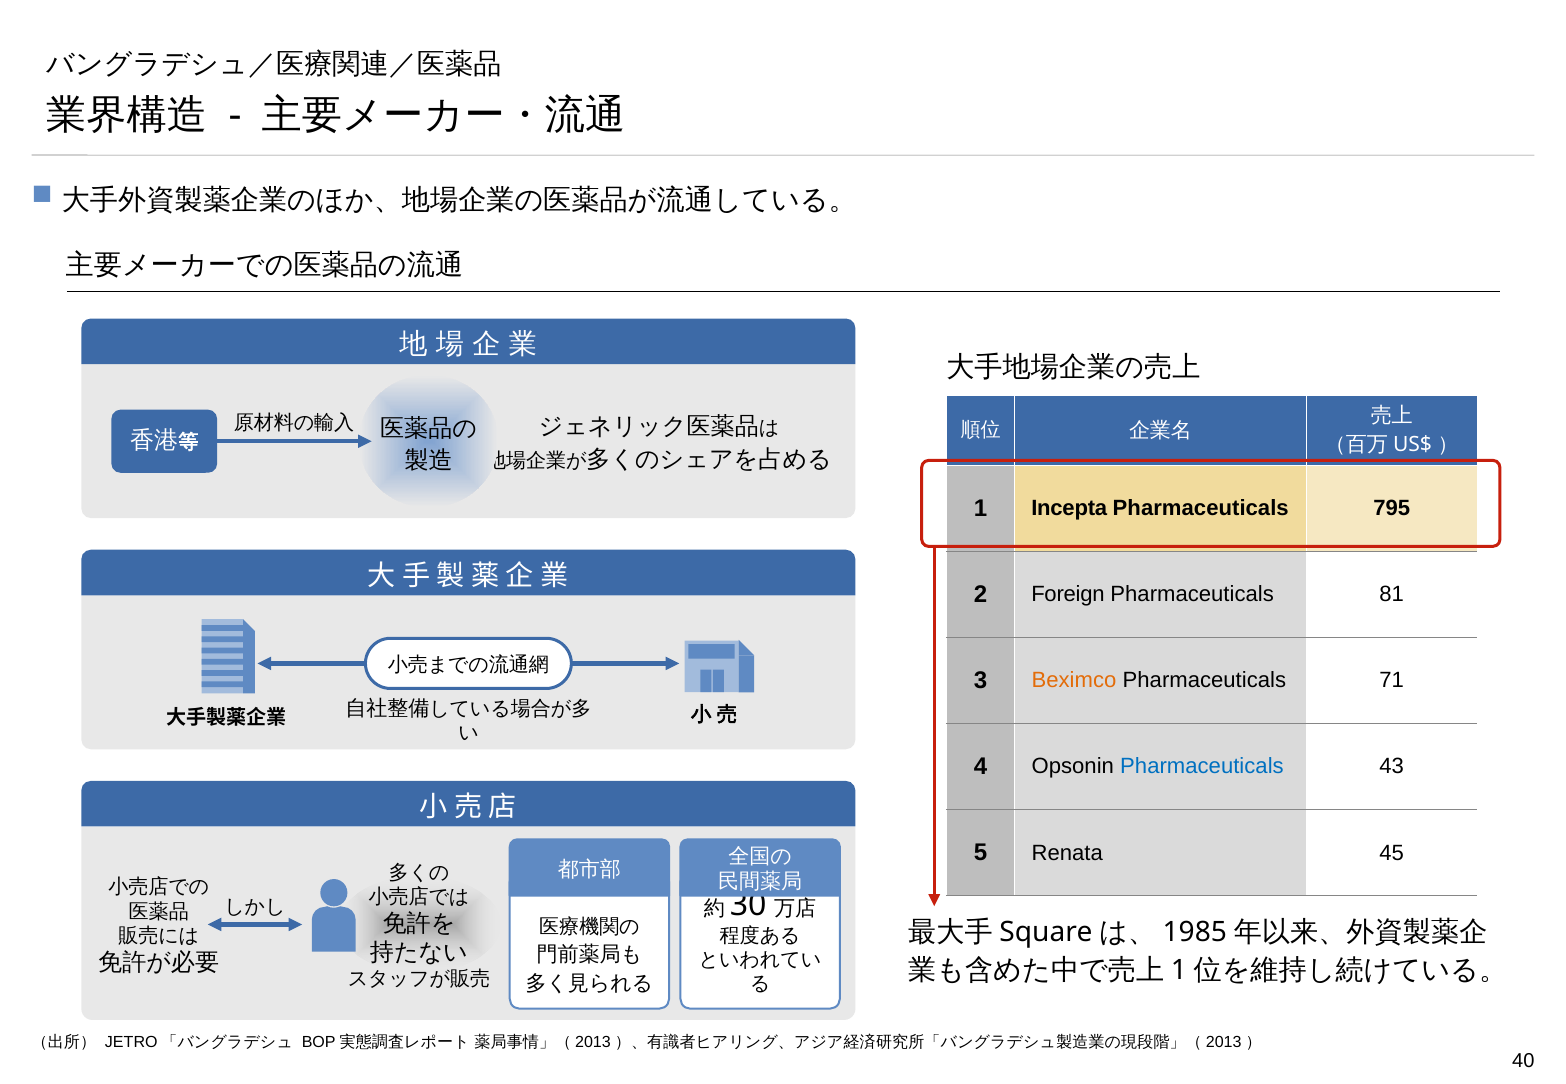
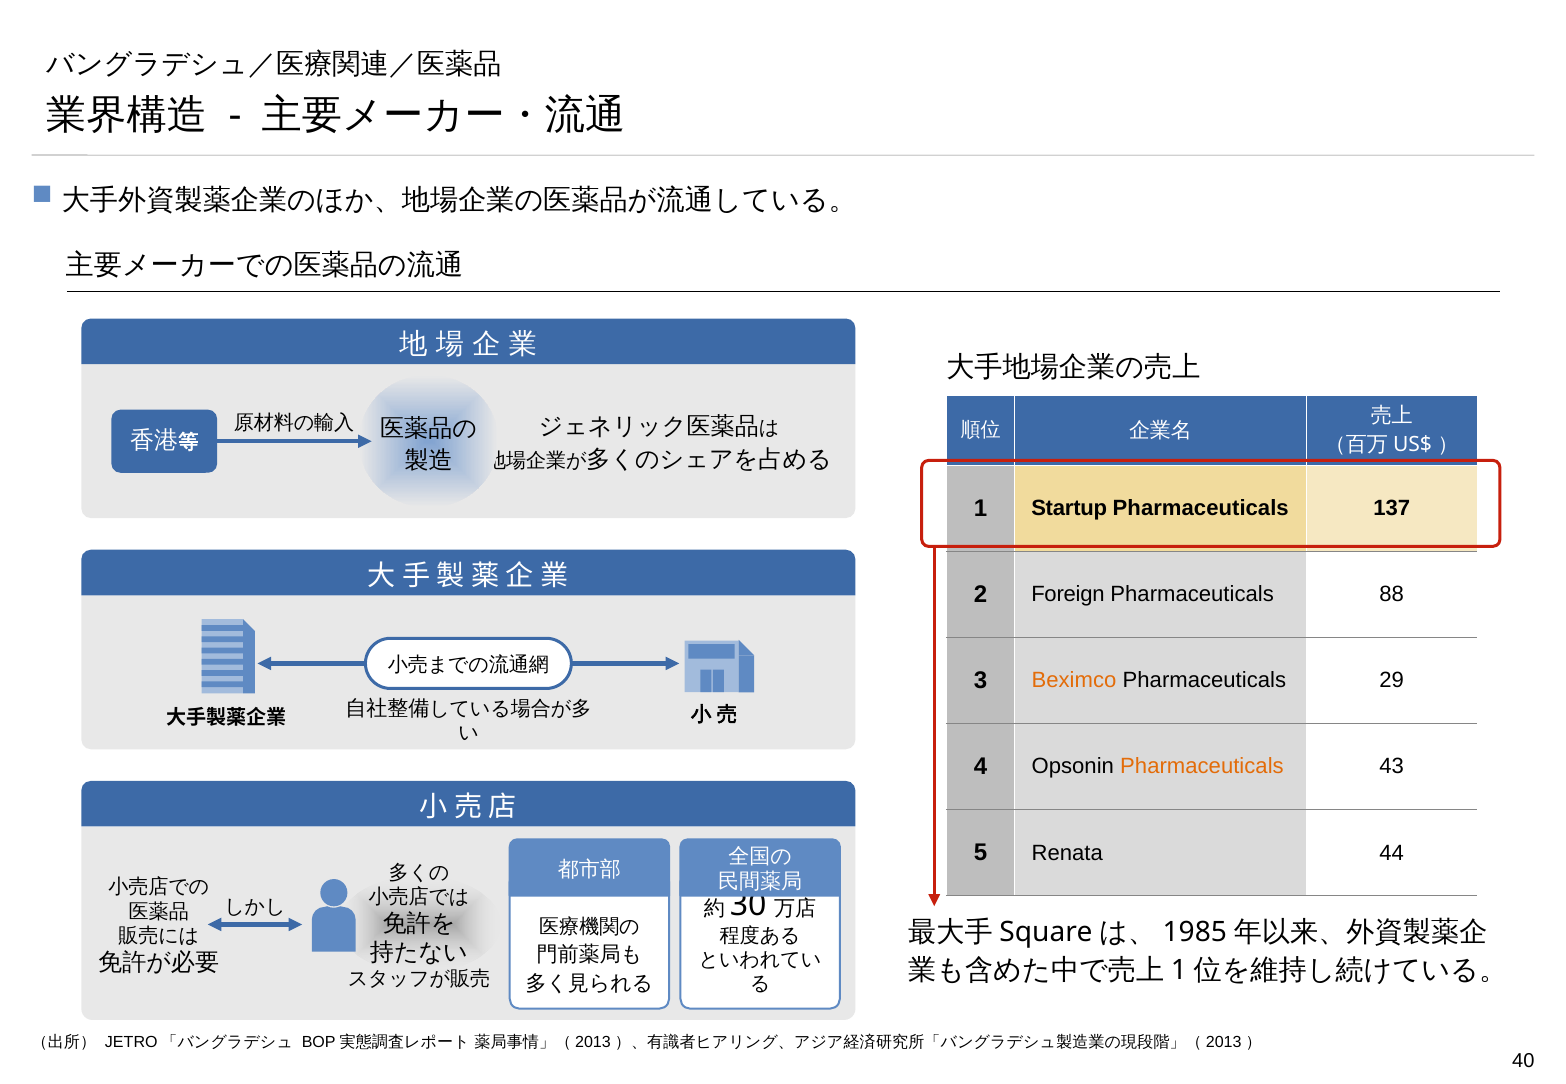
Incepta: Incepta -> Startup
795: 795 -> 137
81: 81 -> 88
71: 71 -> 29
Pharmaceuticals at (1202, 767) colour: blue -> orange
45: 45 -> 44
